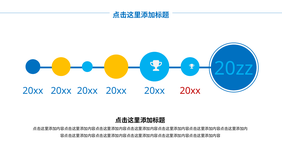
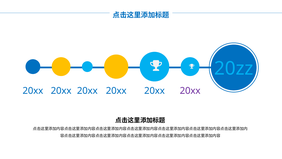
20xx at (190, 91) colour: red -> purple
